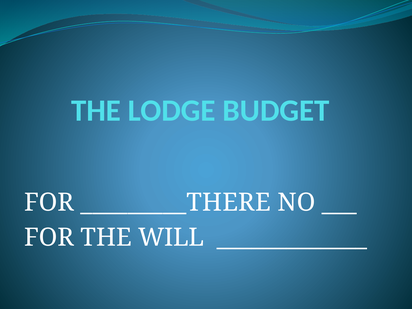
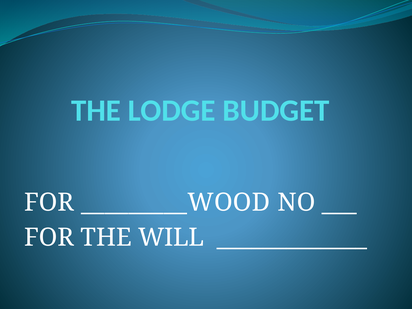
_________THERE: _________THERE -> _________WOOD
